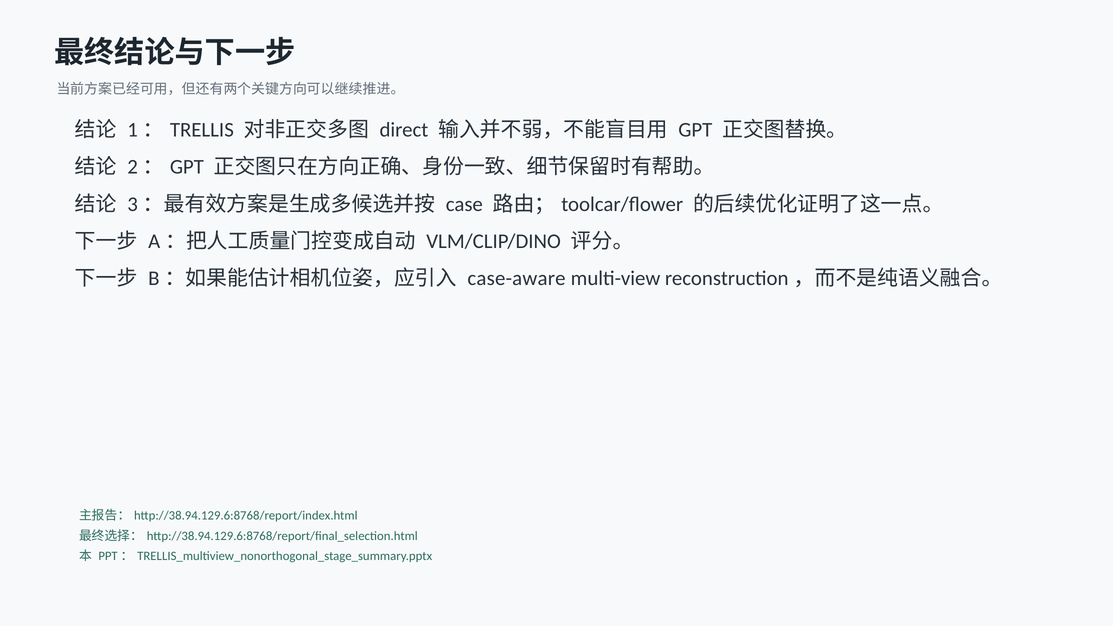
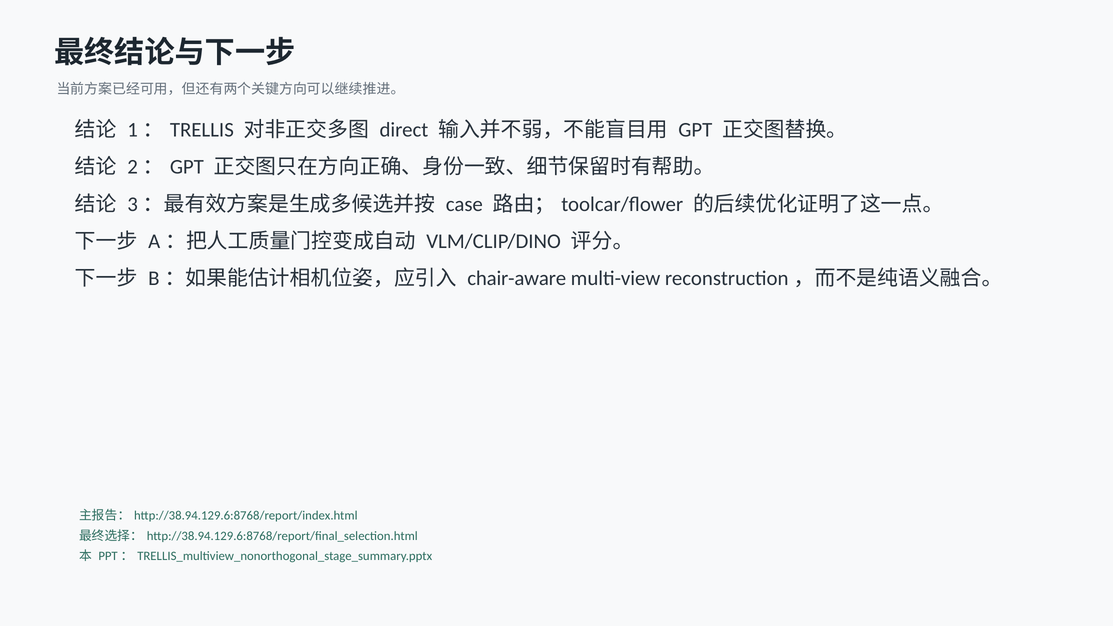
case-aware: case-aware -> chair-aware
